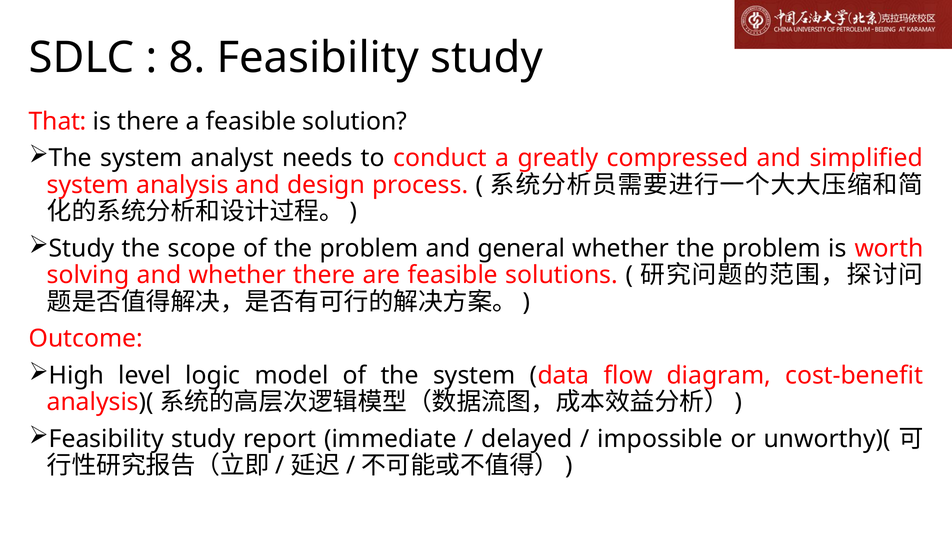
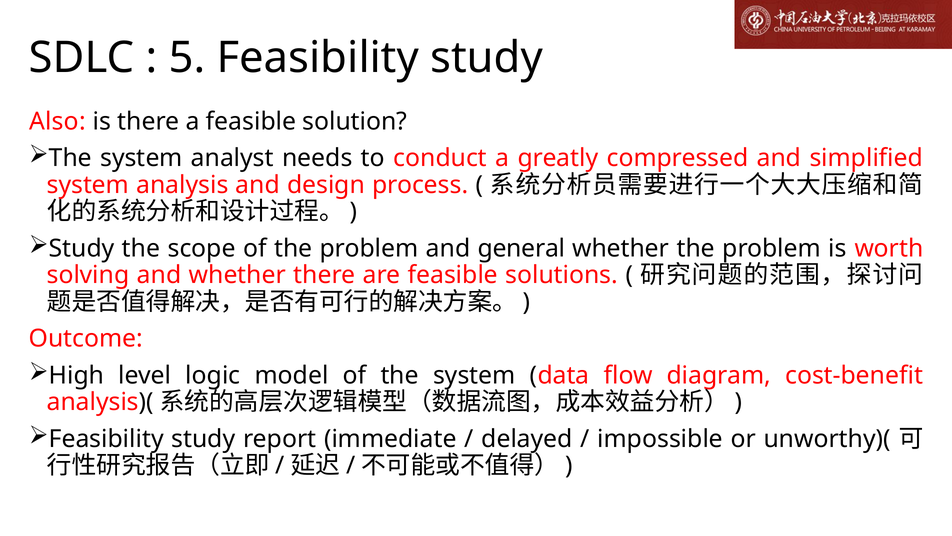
8: 8 -> 5
That: That -> Also
